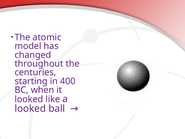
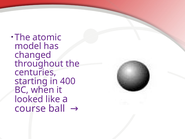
looked at (30, 108): looked -> course
